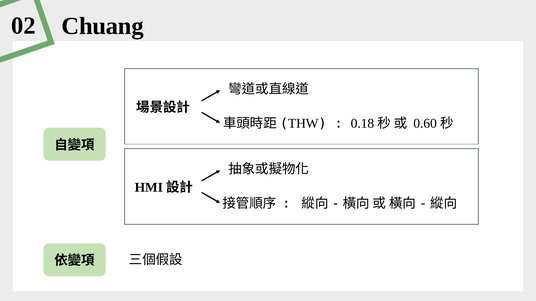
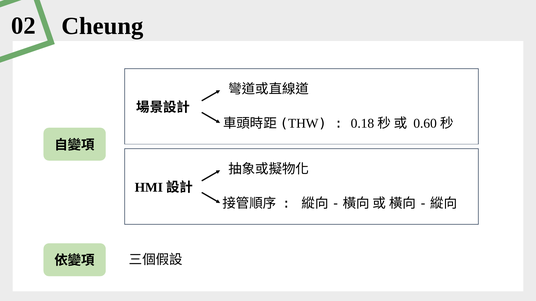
Chuang: Chuang -> Cheung
